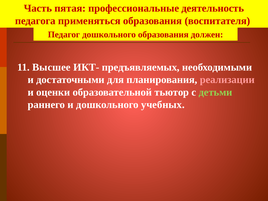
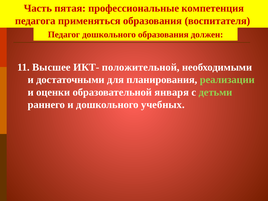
деятельность: деятельность -> компетенция
предъявляемых: предъявляемых -> положительной
реализации colour: pink -> light green
тьютор: тьютор -> января
